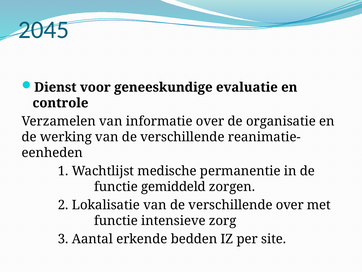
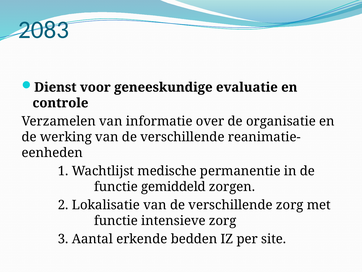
2045: 2045 -> 2083
verschillende over: over -> zorg
